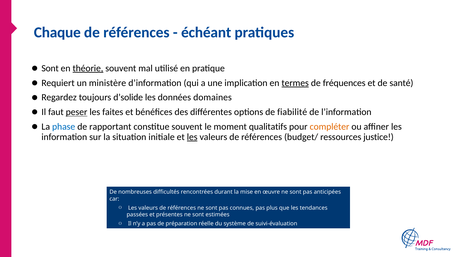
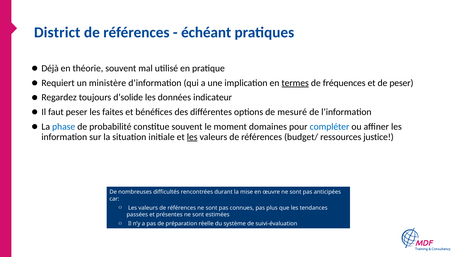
Chaque: Chaque -> District
Sont at (50, 68): Sont -> Déjà
théorie underline: present -> none
de santé: santé -> peser
domaines: domaines -> indicateur
peser at (77, 112) underline: present -> none
fiabilité: fiabilité -> mesuré
rapportant: rapportant -> probabilité
qualitatifs: qualitatifs -> domaines
compléter colour: orange -> blue
